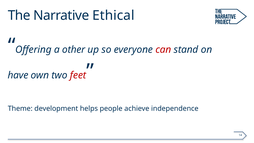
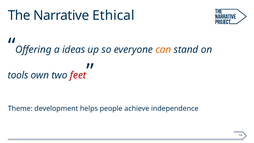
other: other -> ideas
can colour: red -> orange
have: have -> tools
